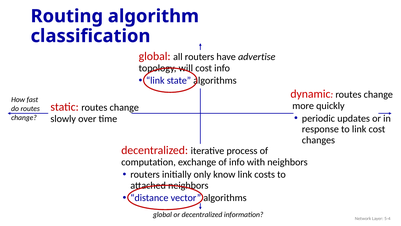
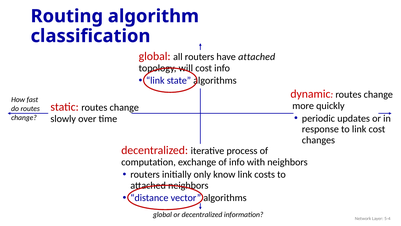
have advertise: advertise -> attached
